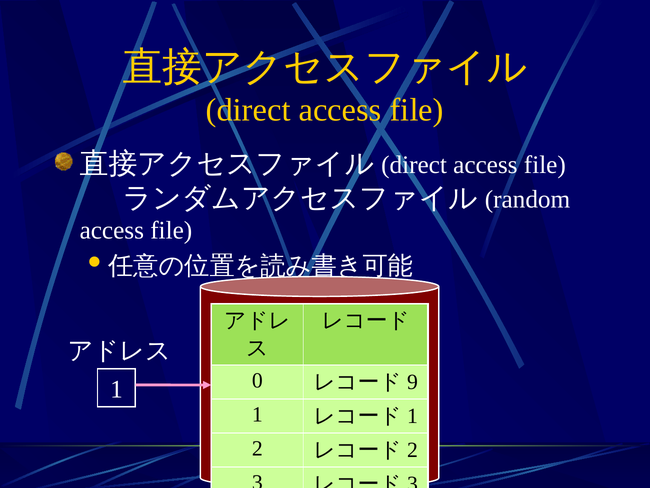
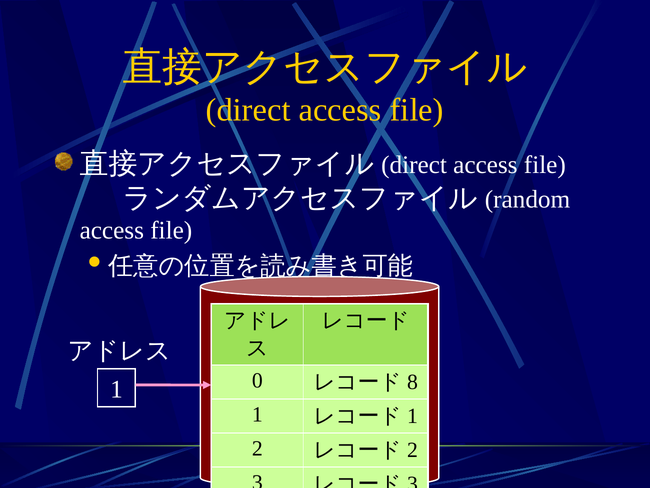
9: 9 -> 8
